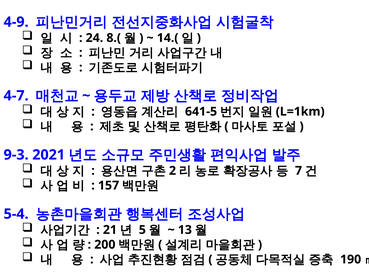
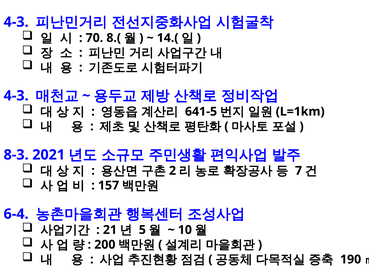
4-9 at (16, 22): 4-9 -> 4-3
24: 24 -> 70
4-7 at (16, 96): 4-7 -> 4-3
9-3: 9-3 -> 8-3
5-4: 5-4 -> 6-4
13: 13 -> 10
